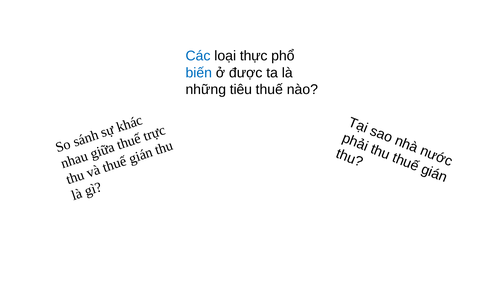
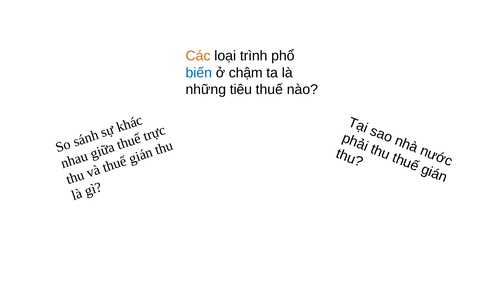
Các colour: blue -> orange
thực: thực -> trình
được: được -> chậm
